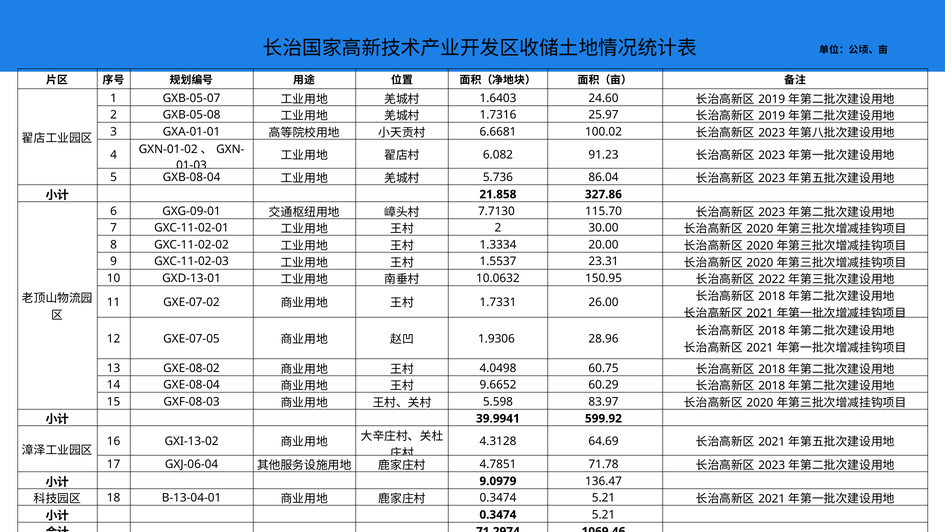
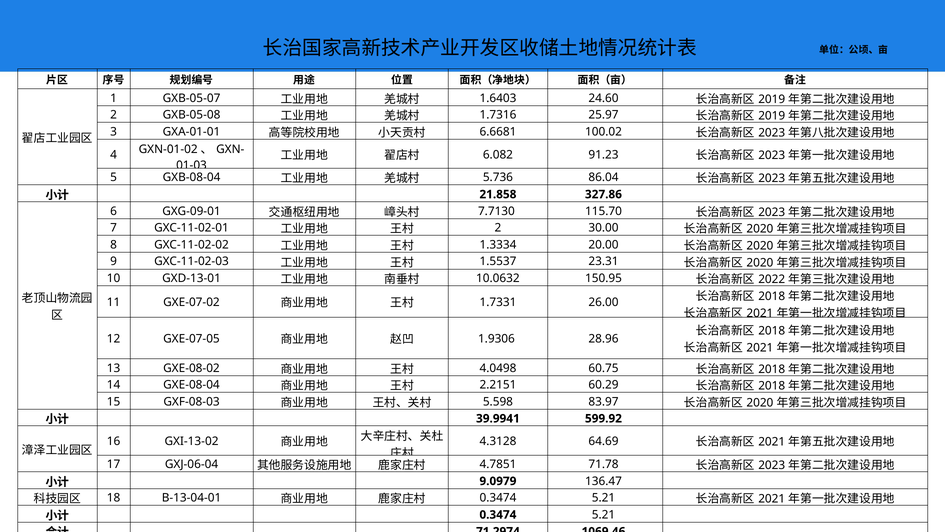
9.6652: 9.6652 -> 2.2151
